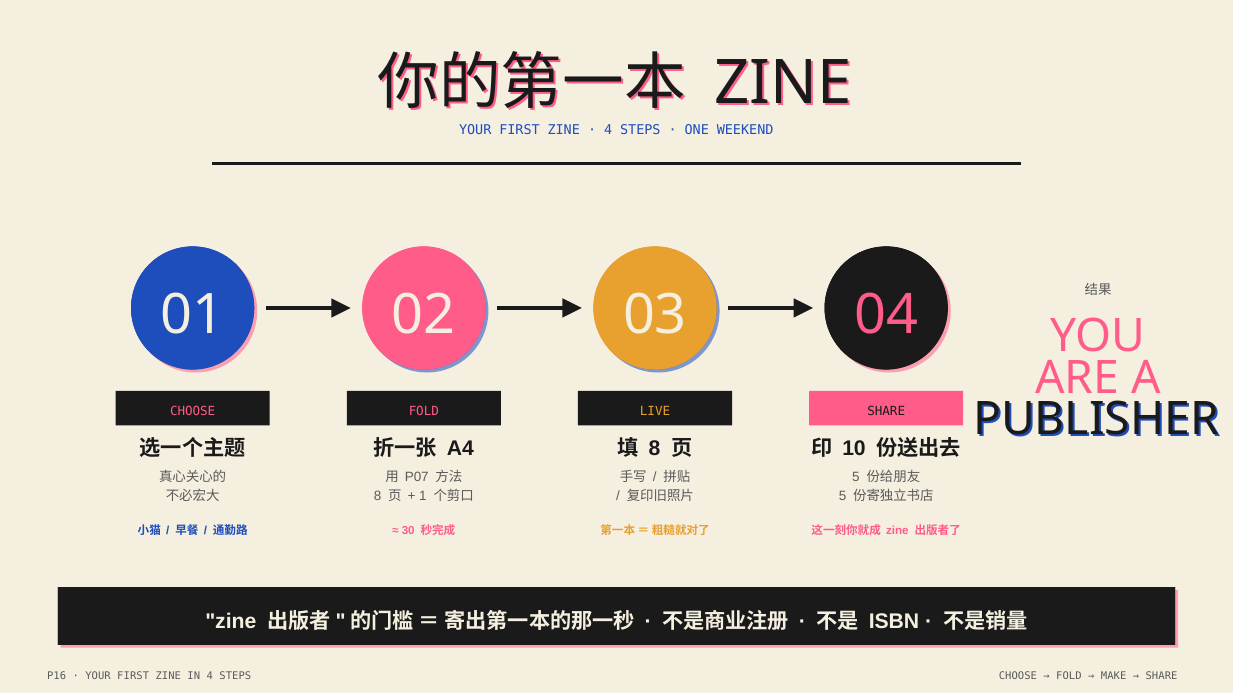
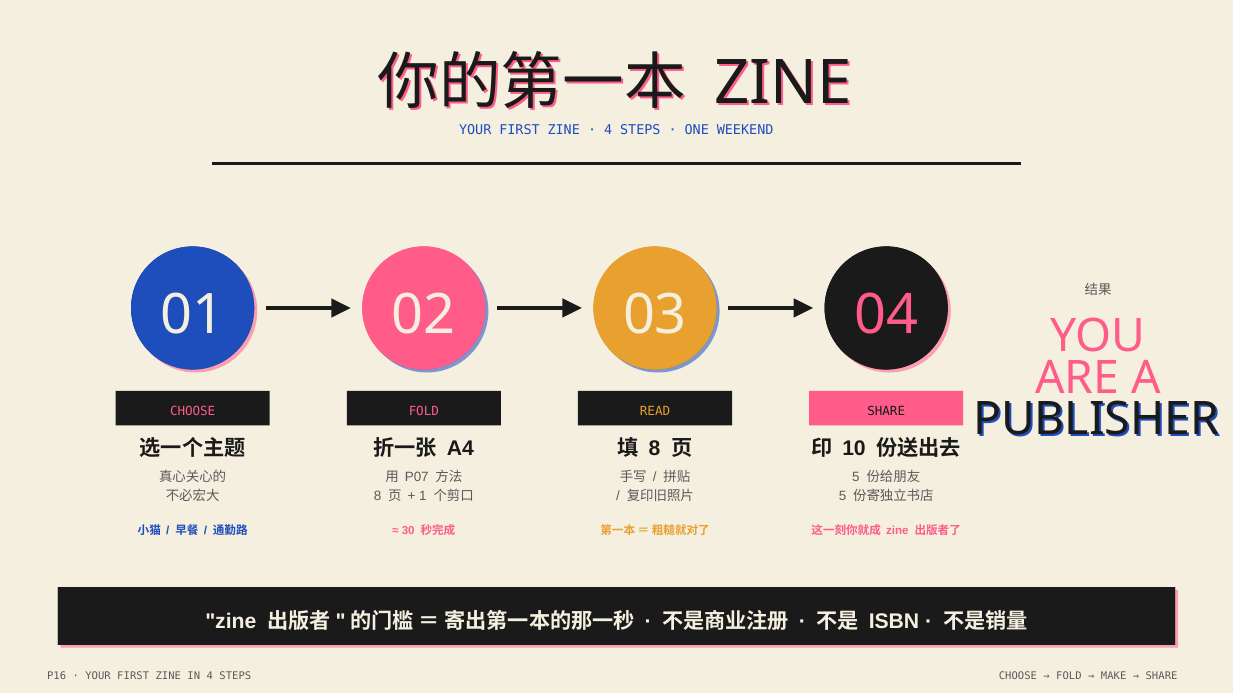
LIVE: LIVE -> READ
